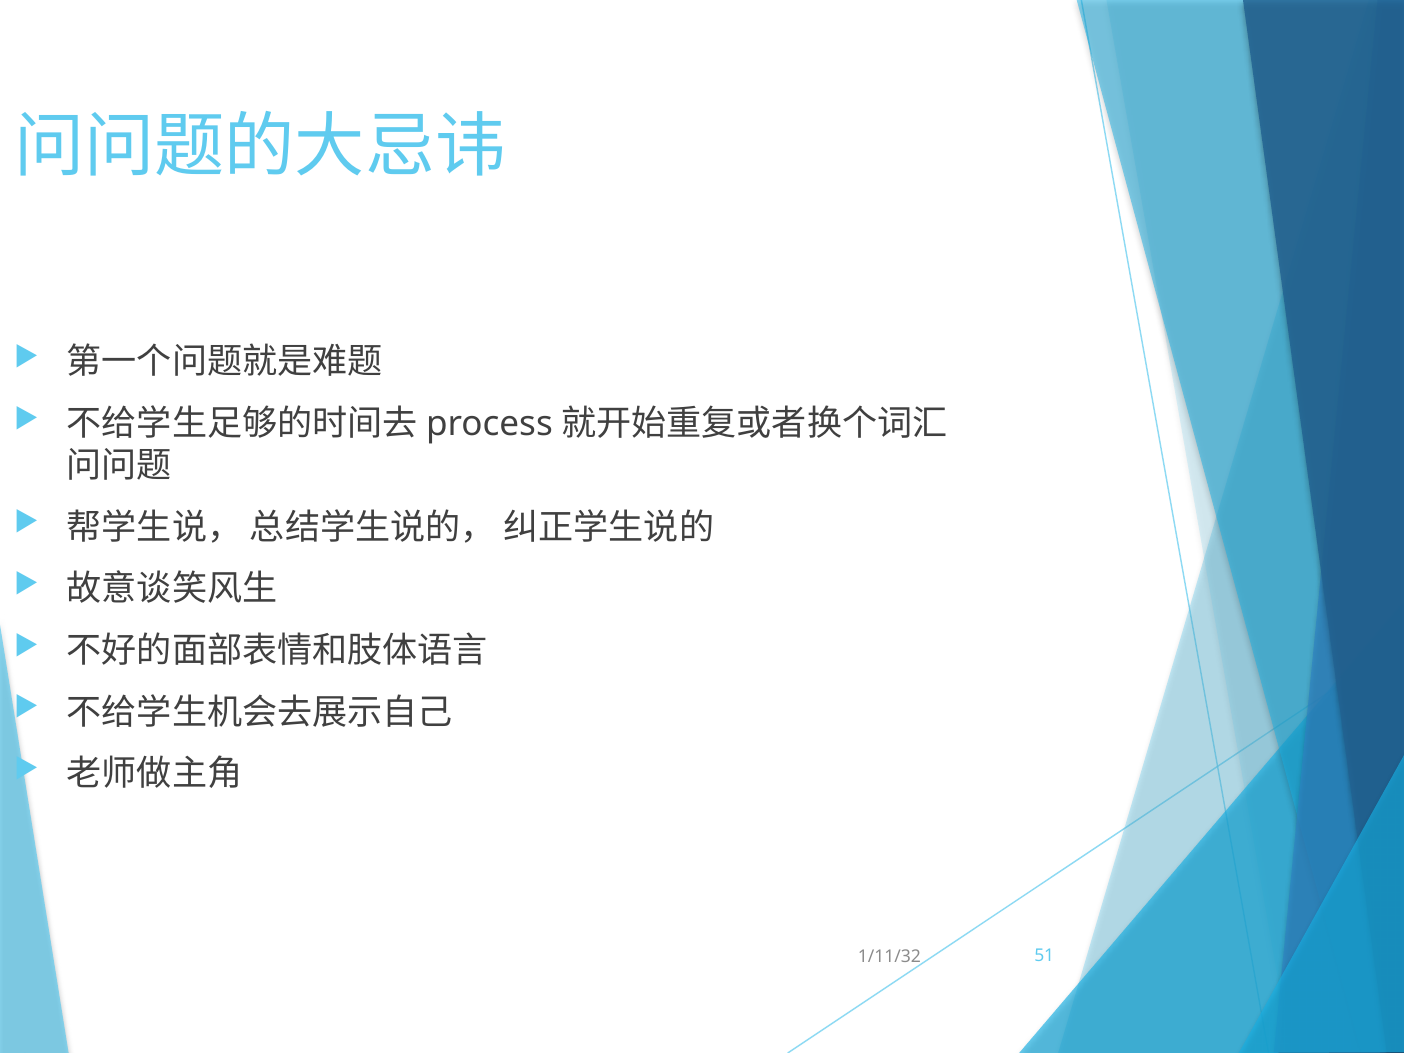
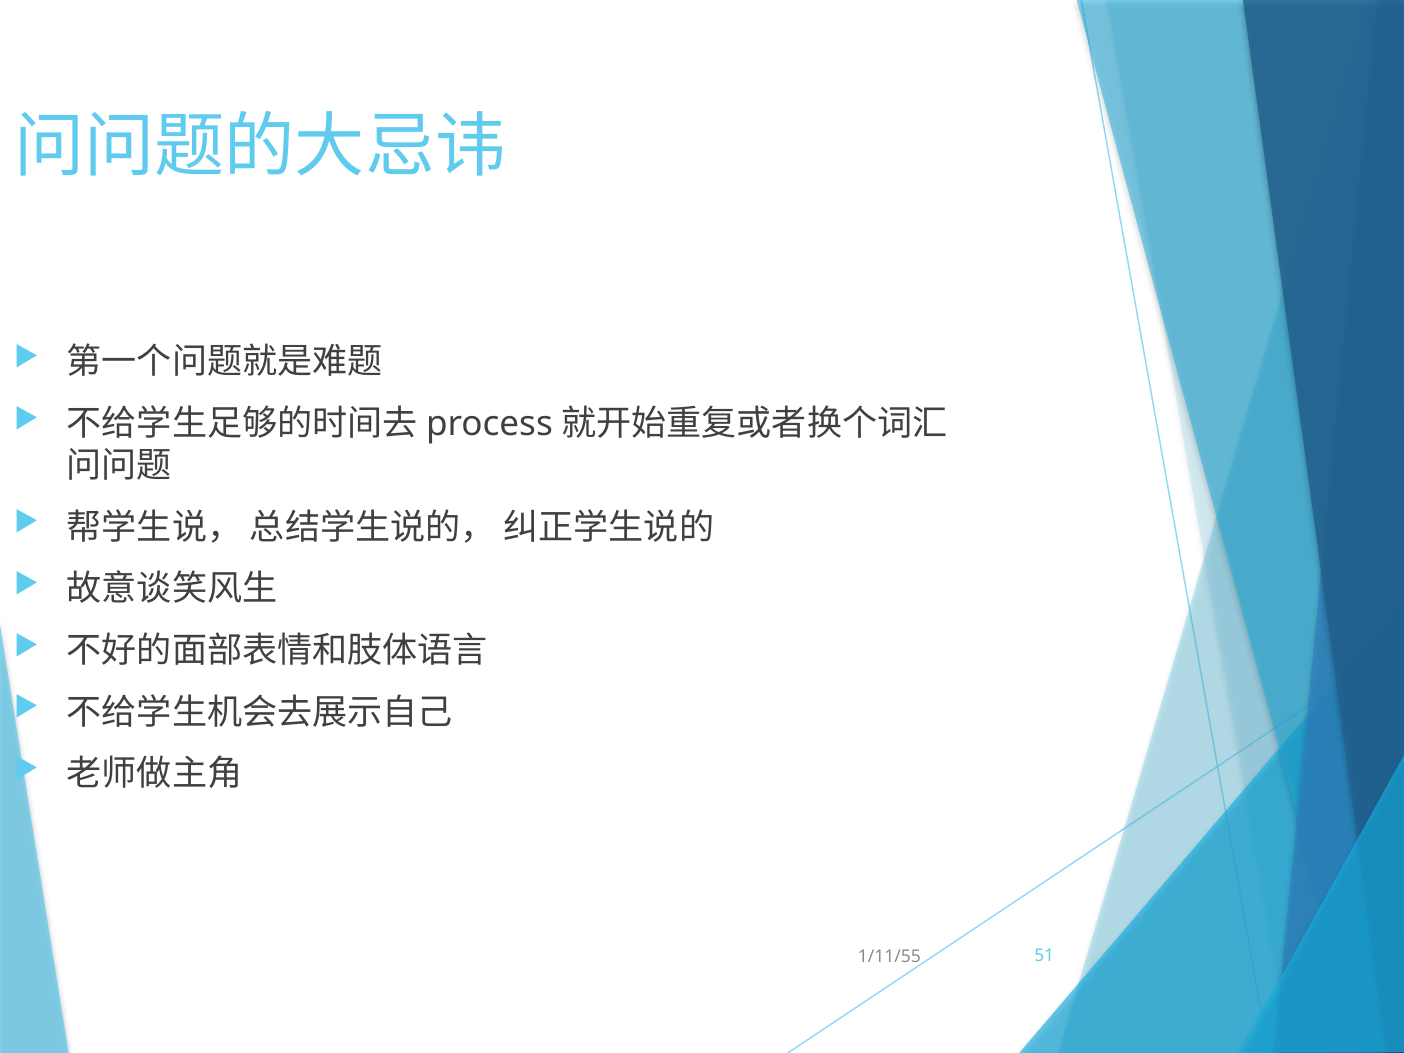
1/11/32: 1/11/32 -> 1/11/55
